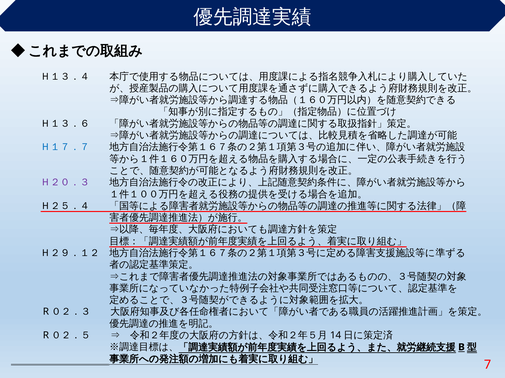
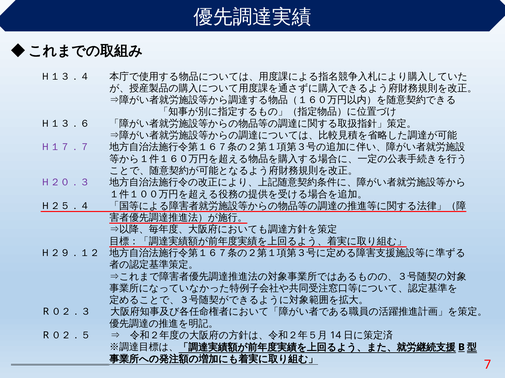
Ｈ１７．７ colour: blue -> purple
